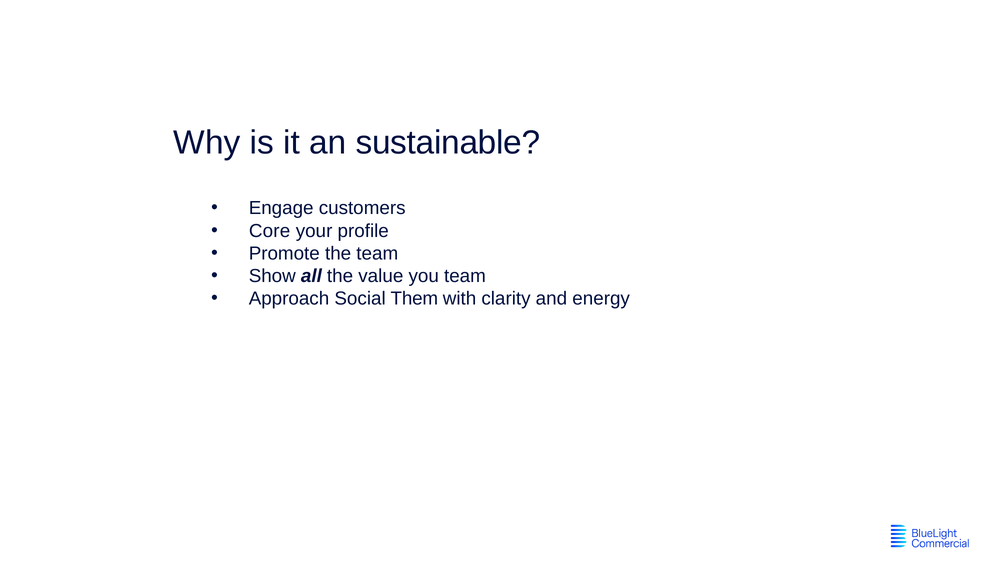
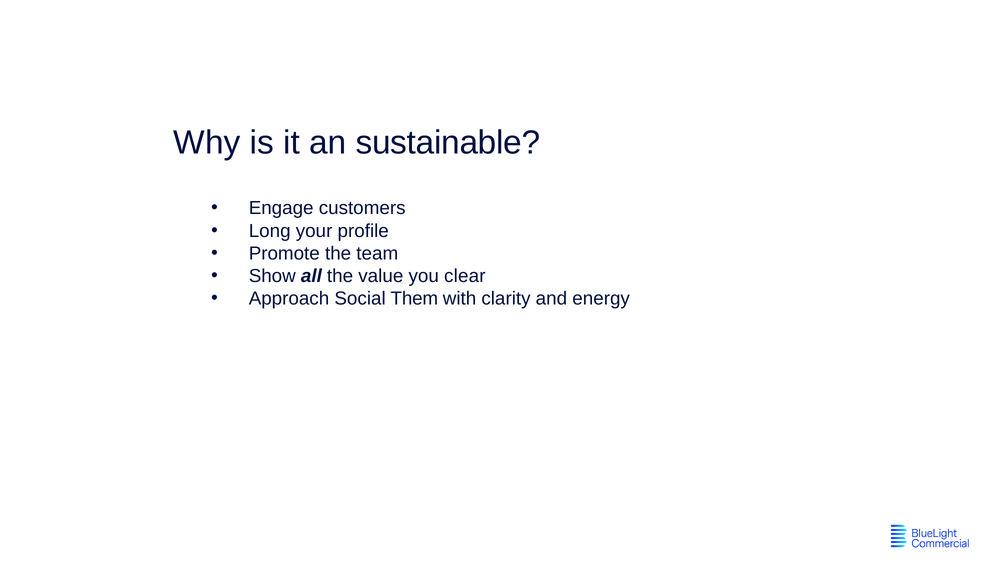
Core: Core -> Long
you team: team -> clear
